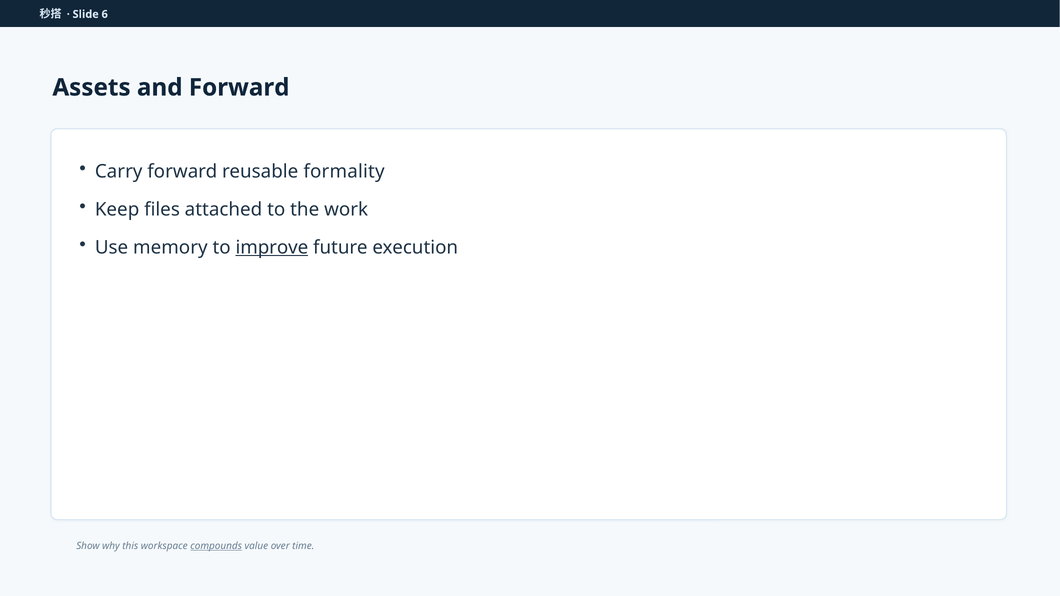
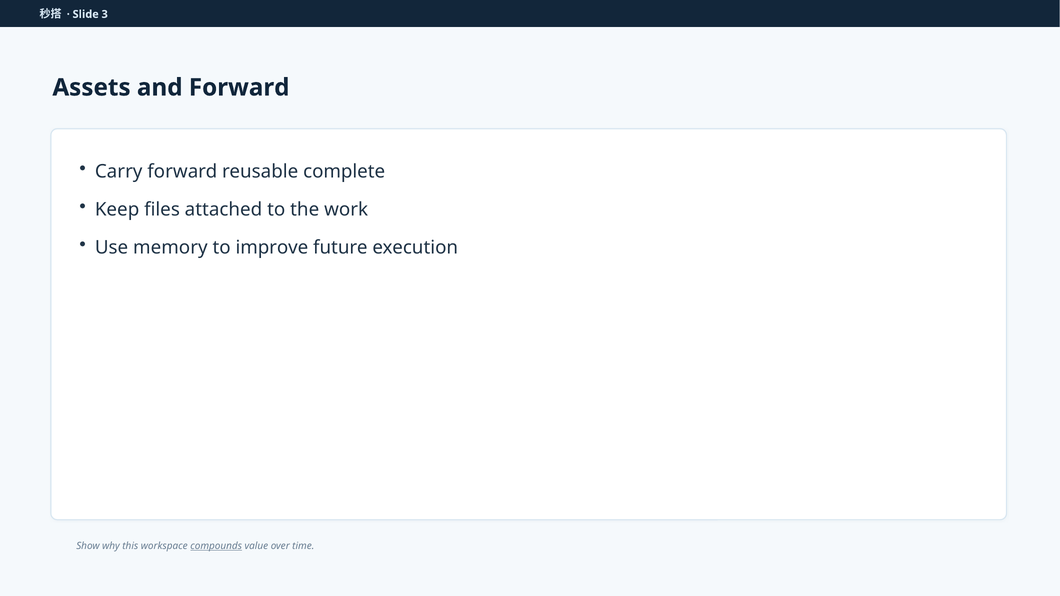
6: 6 -> 3
formality: formality -> complete
improve underline: present -> none
